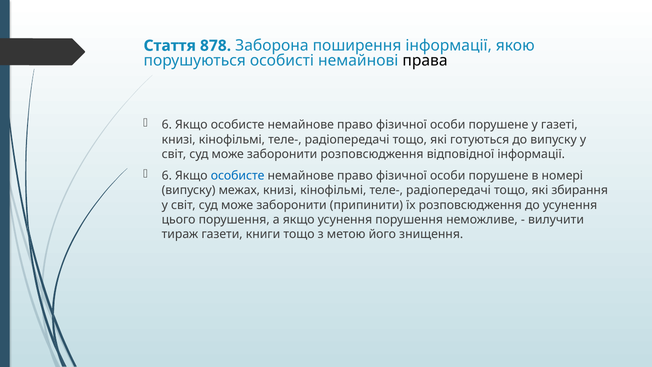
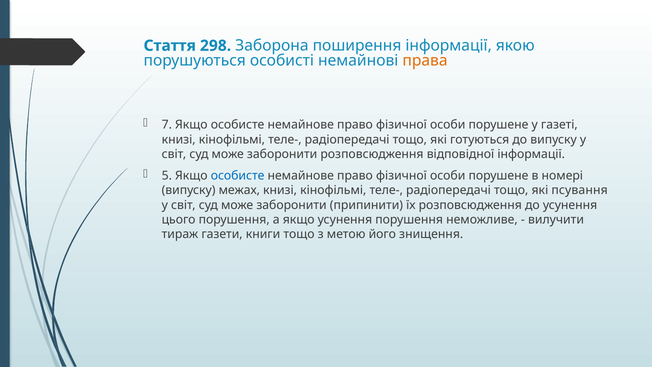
878: 878 -> 298
права colour: black -> orange
6 at (167, 125): 6 -> 7
6 at (167, 176): 6 -> 5
збирання: збирання -> псування
